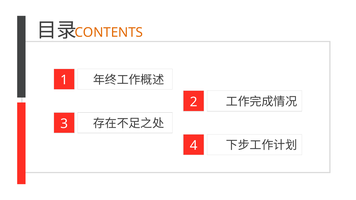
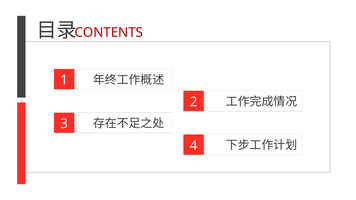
CONTENTS colour: orange -> red
